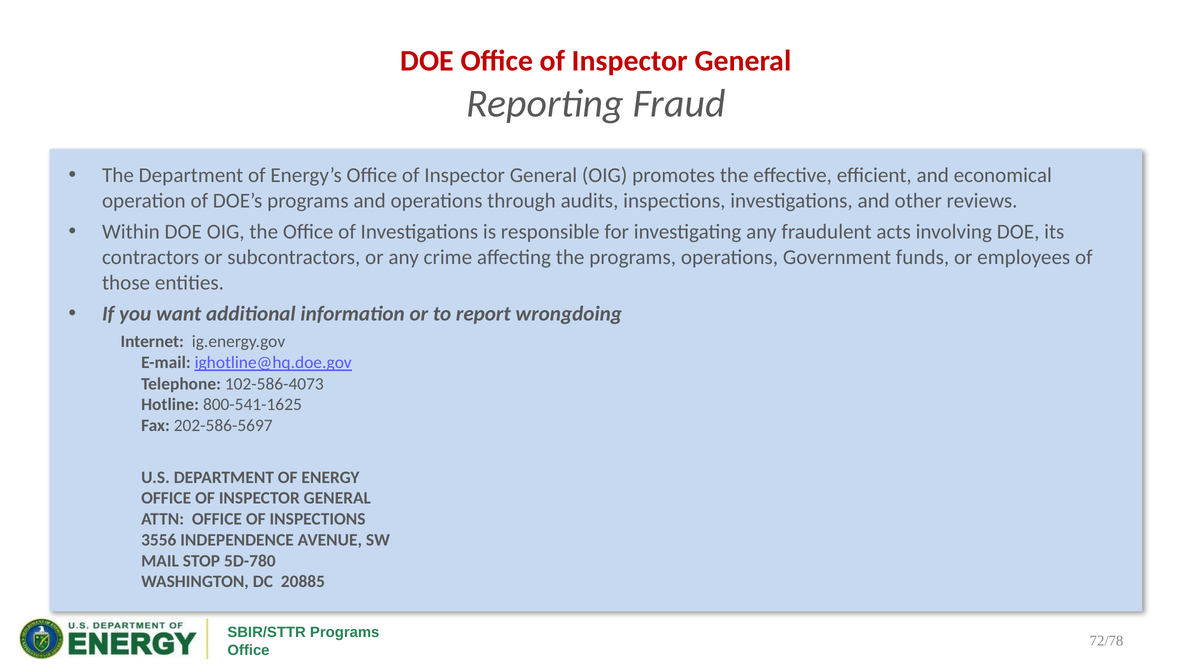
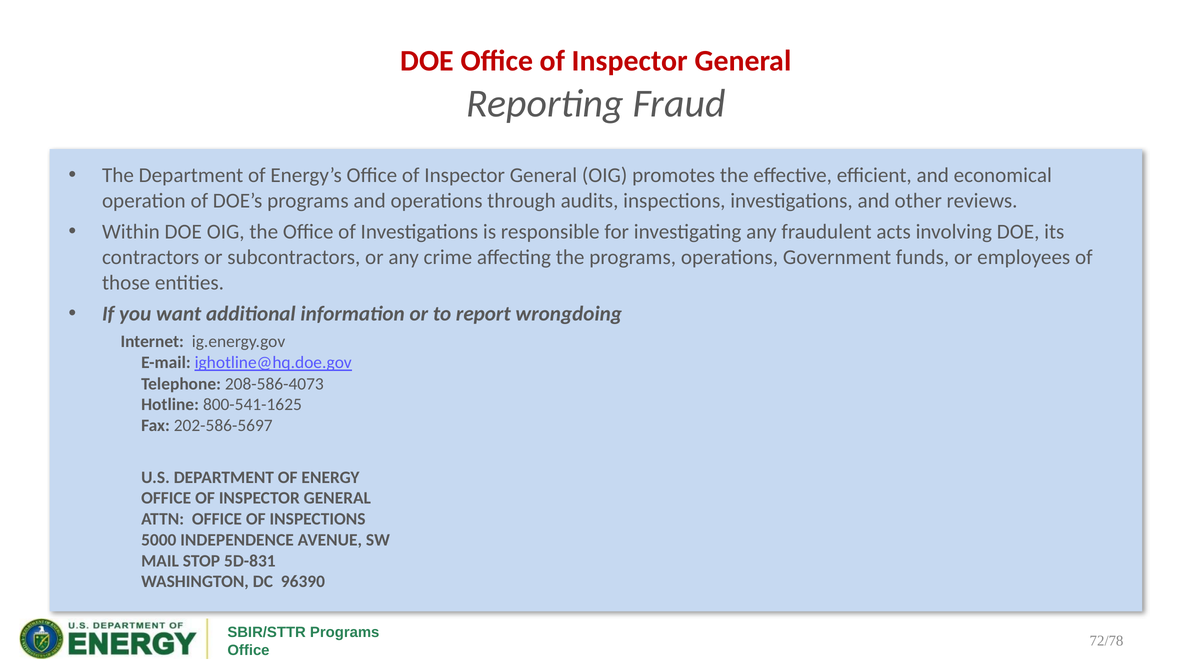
102-586-4073: 102-586-4073 -> 208-586-4073
3556: 3556 -> 5000
5D-780: 5D-780 -> 5D-831
20885: 20885 -> 96390
